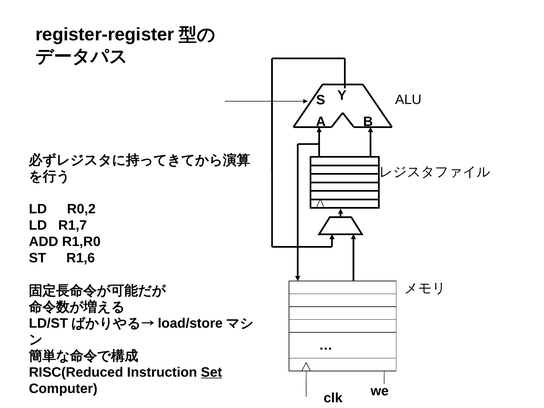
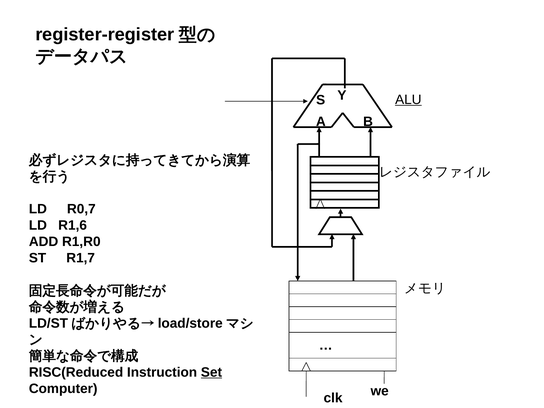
ALU underline: none -> present
R0,2: R0,2 -> R0,7
R1,7: R1,7 -> R1,6
R1,6: R1,6 -> R1,7
